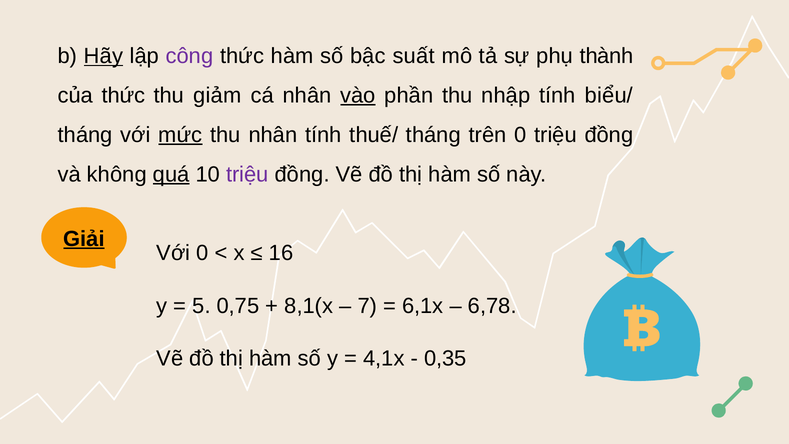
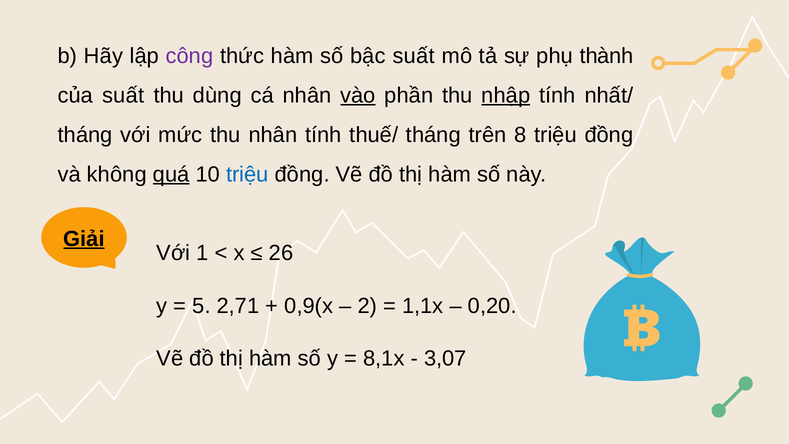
Hãy underline: present -> none
của thức: thức -> suất
giảm: giảm -> dùng
nhập underline: none -> present
biểu/: biểu/ -> nhất/
mức underline: present -> none
trên 0: 0 -> 8
triệu at (247, 174) colour: purple -> blue
Với 0: 0 -> 1
16: 16 -> 26
0,75: 0,75 -> 2,71
8,1(x: 8,1(x -> 0,9(x
7: 7 -> 2
6,1x: 6,1x -> 1,1x
6,78: 6,78 -> 0,20
4,1x: 4,1x -> 8,1x
0,35: 0,35 -> 3,07
